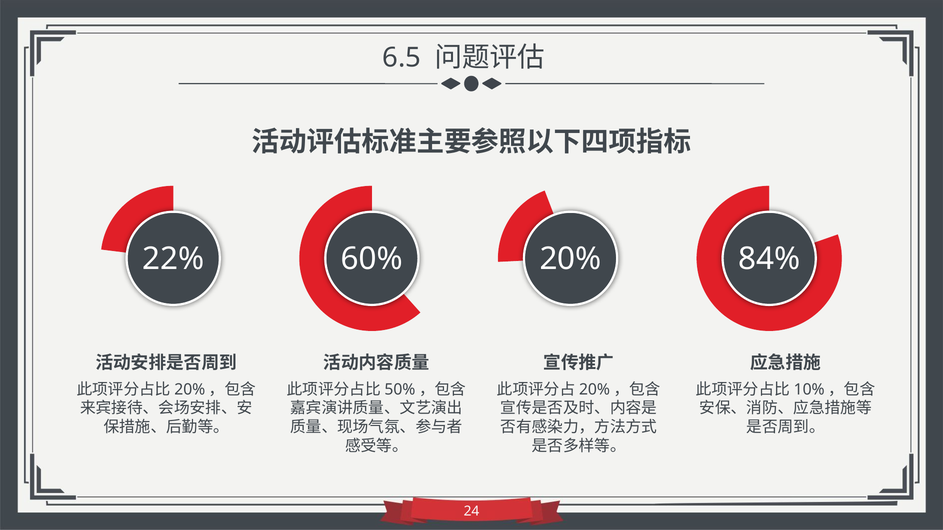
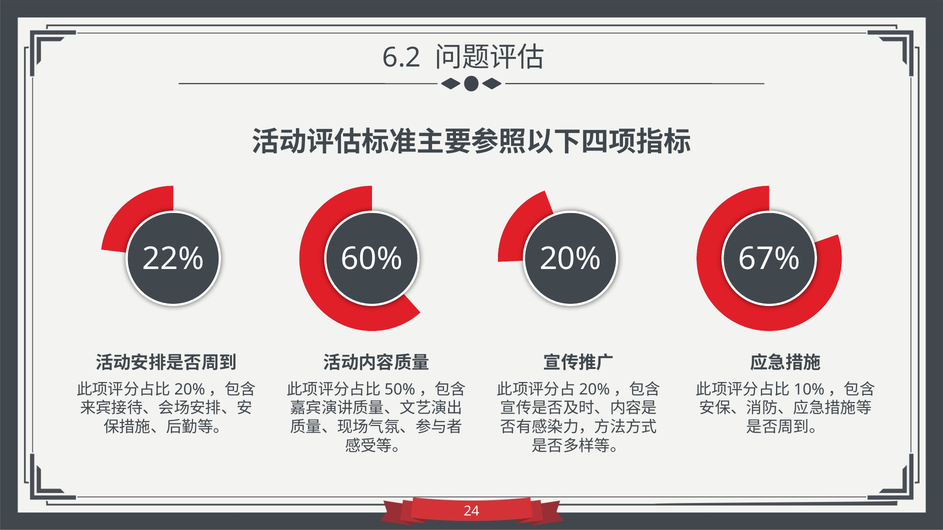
6.5: 6.5 -> 6.2
84%: 84% -> 67%
